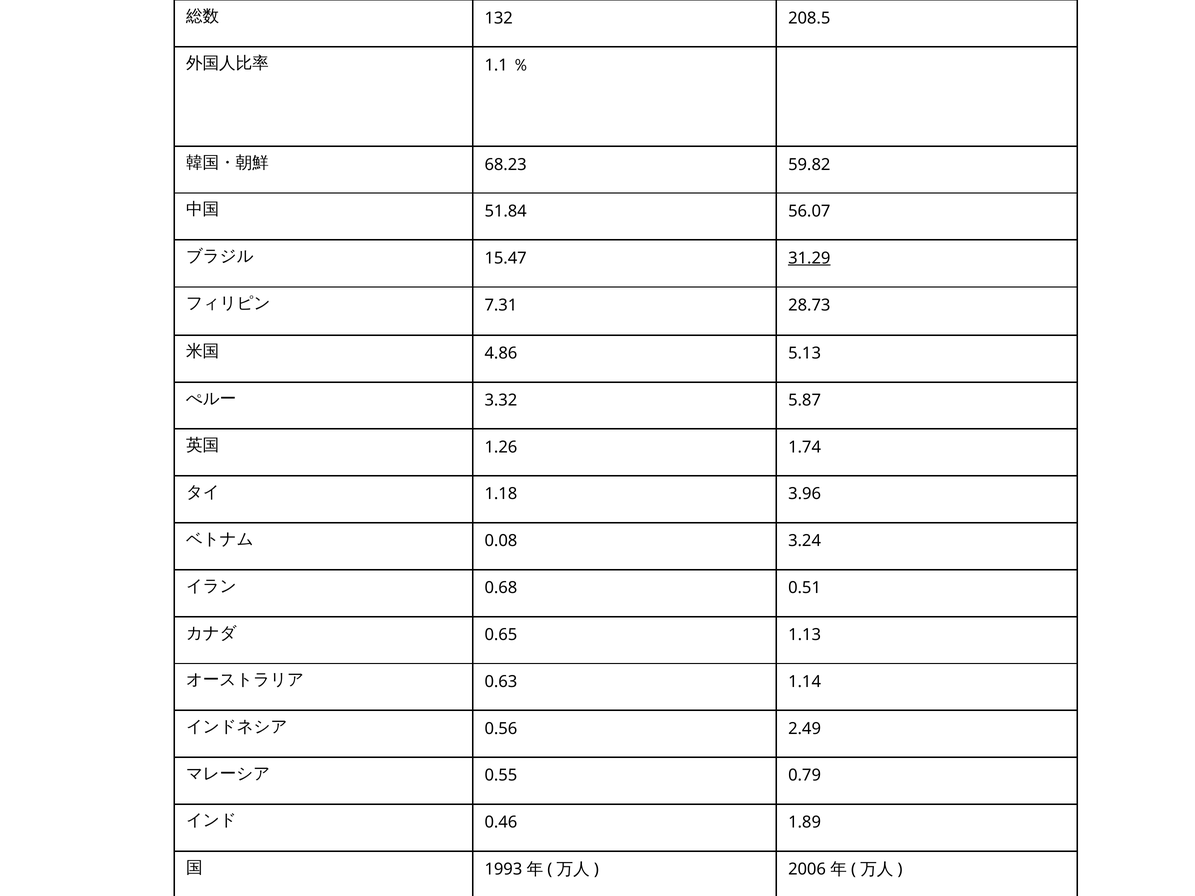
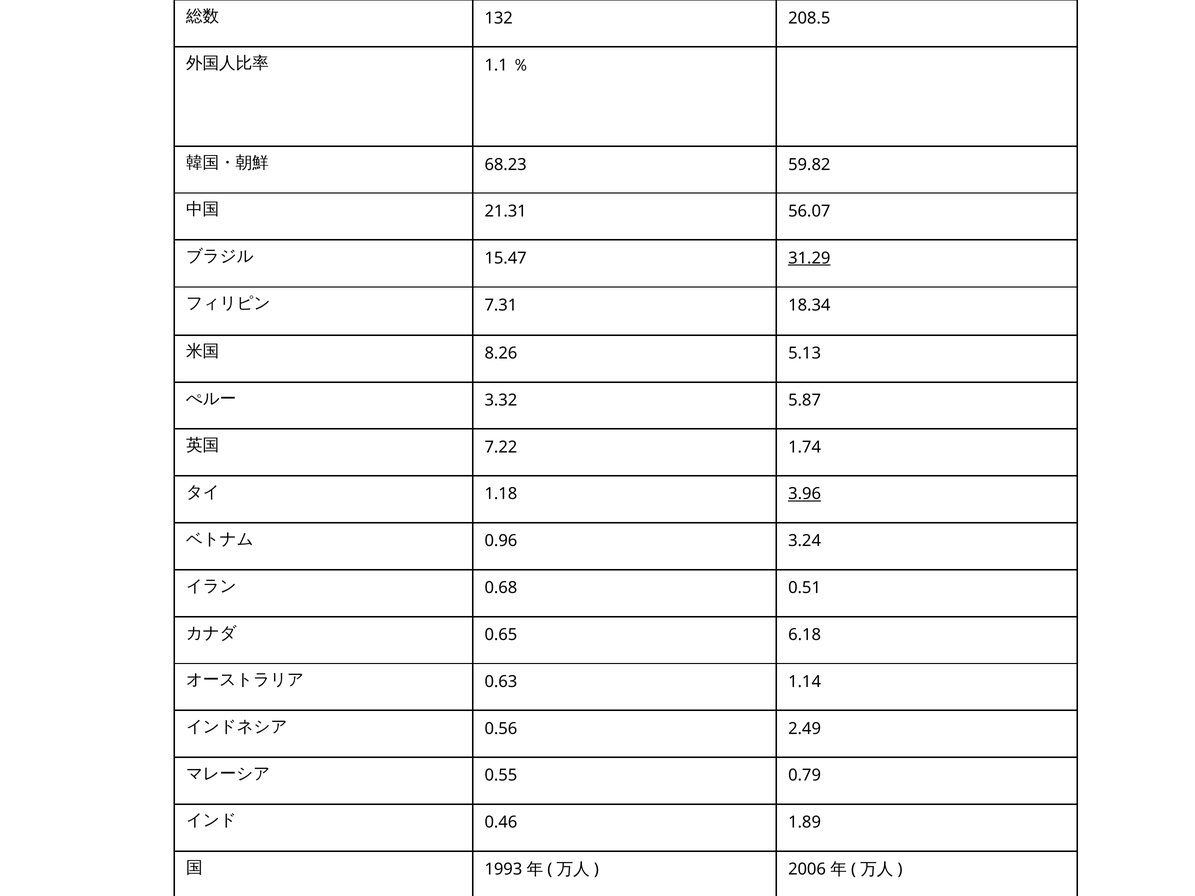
51.84: 51.84 -> 21.31
28.73: 28.73 -> 18.34
4.86: 4.86 -> 8.26
1.26: 1.26 -> 7.22
3.96 underline: none -> present
0.08: 0.08 -> 0.96
1.13: 1.13 -> 6.18
